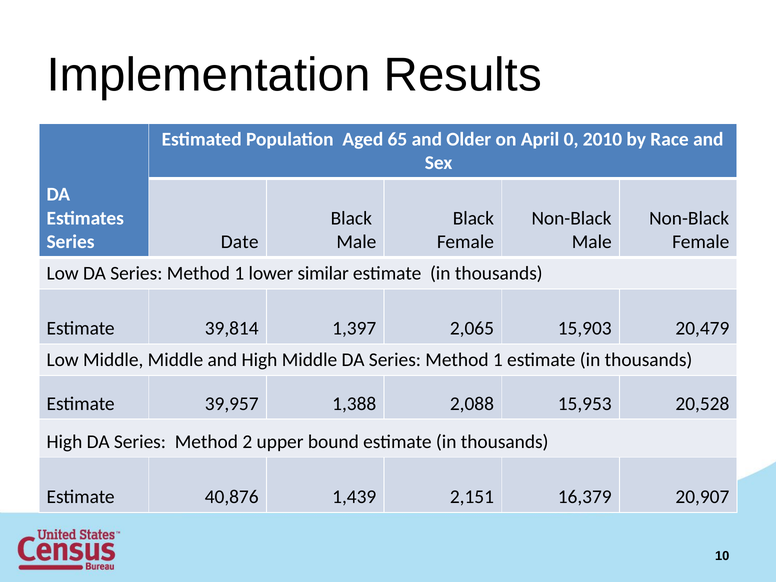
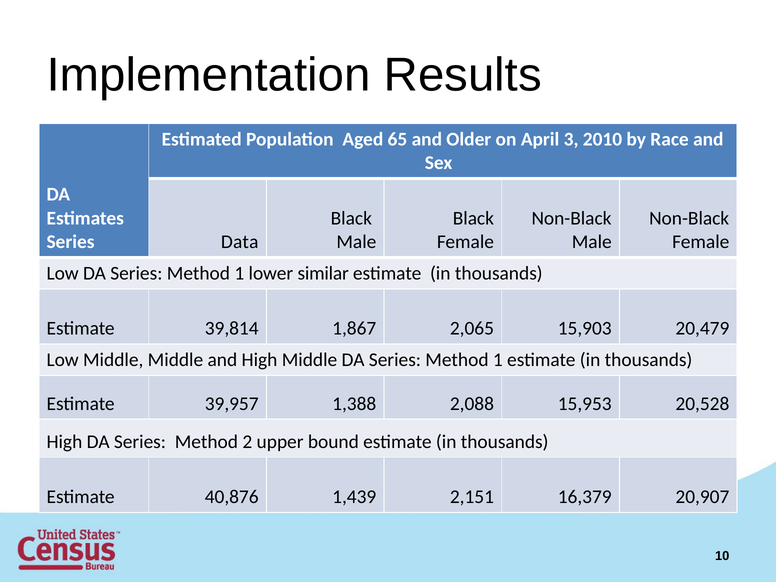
0: 0 -> 3
Date: Date -> Data
1,397: 1,397 -> 1,867
